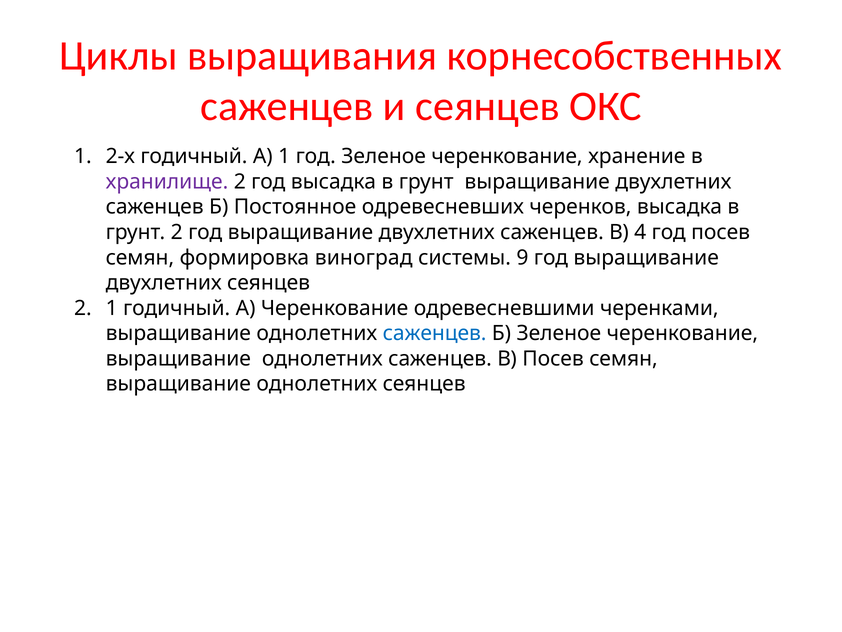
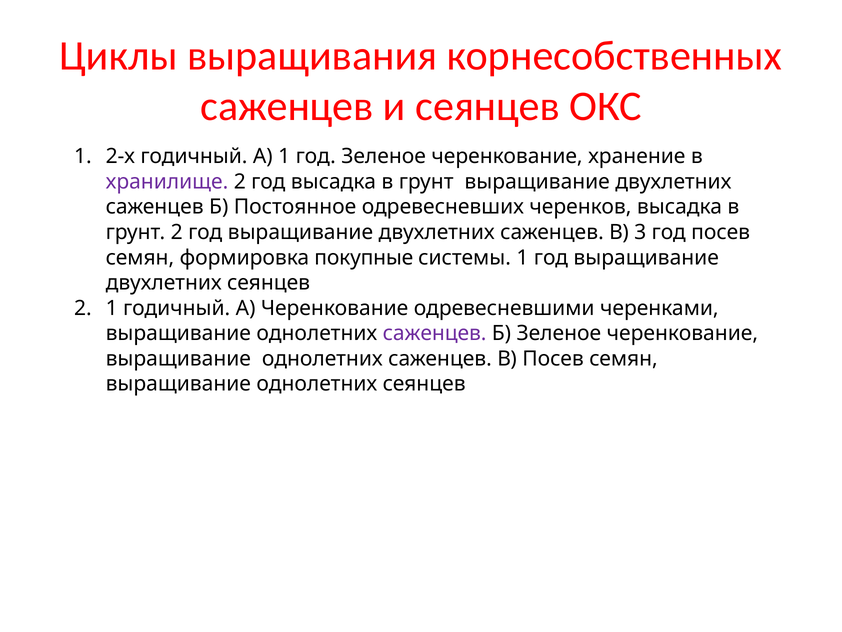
4: 4 -> 3
виноград: виноград -> покупные
системы 9: 9 -> 1
саженцев at (435, 333) colour: blue -> purple
